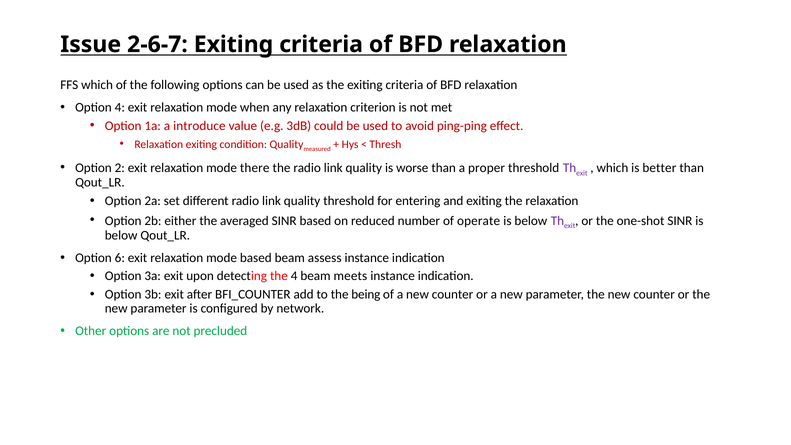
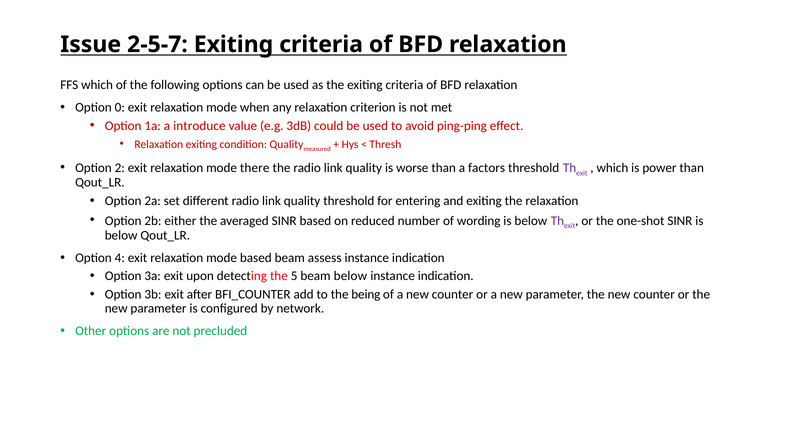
2-6-7: 2-6-7 -> 2-5-7
Option 4: 4 -> 0
proper: proper -> factors
better: better -> power
operate: operate -> wording
6: 6 -> 4
the 4: 4 -> 5
beam meets: meets -> below
